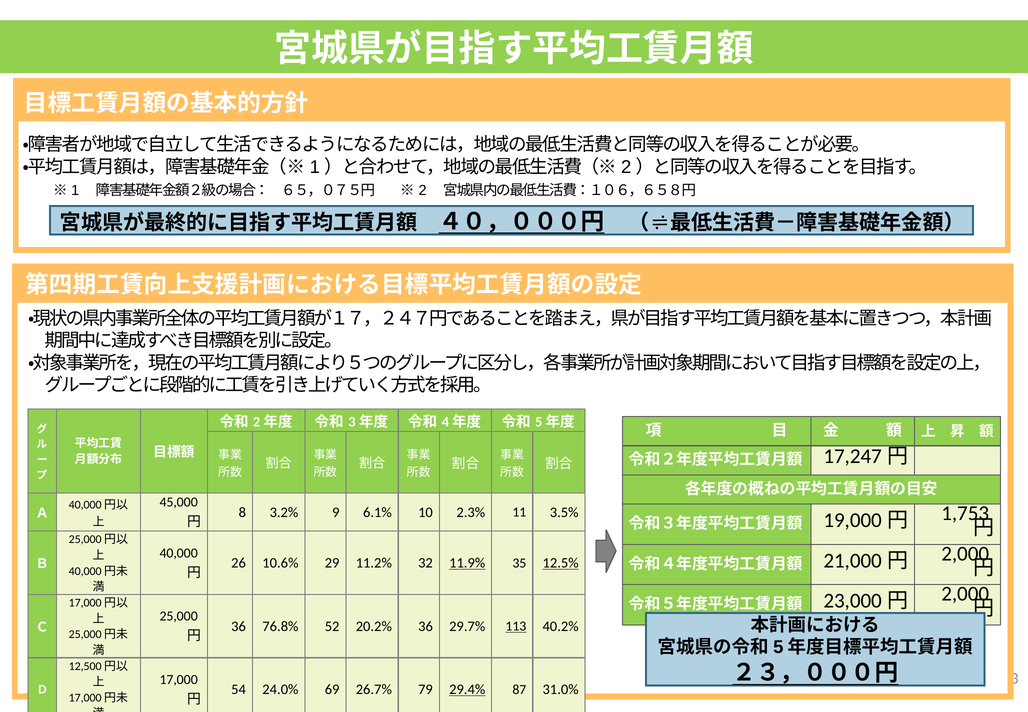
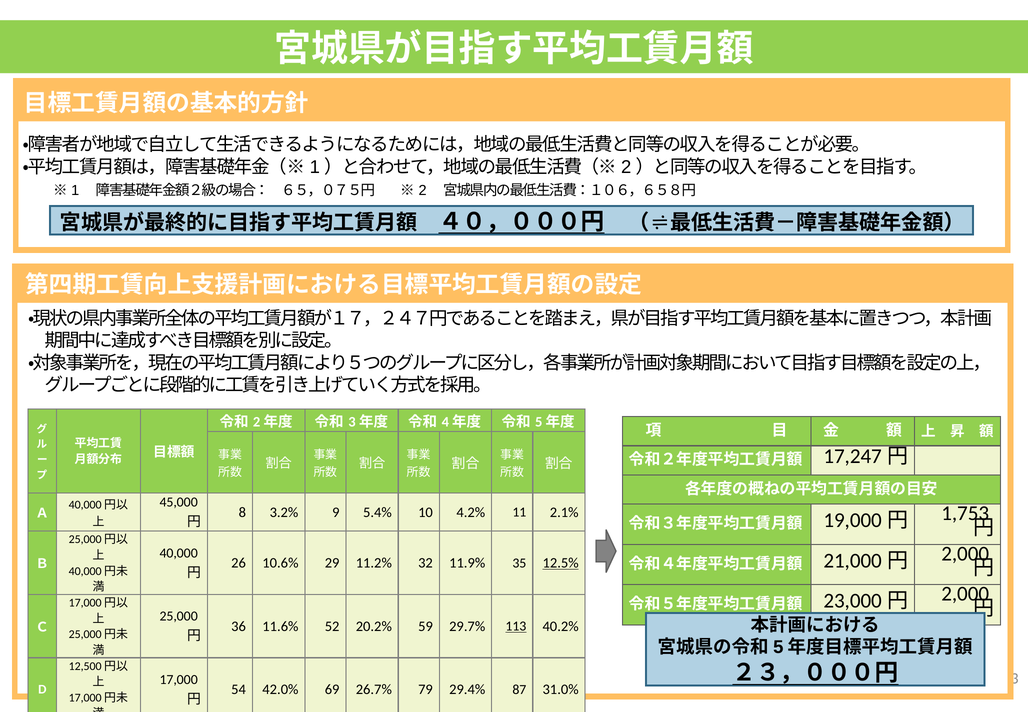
6.1%: 6.1% -> 5.4%
2.3%: 2.3% -> 4.2%
3.5%: 3.5% -> 2.1%
11.9% underline: present -> none
76.8%: 76.8% -> 11.6%
20.2% 36: 36 -> 59
24.0%: 24.0% -> 42.0%
29.4% underline: present -> none
